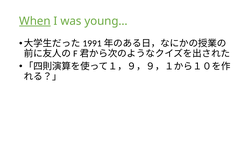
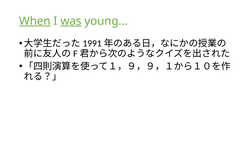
was underline: none -> present
